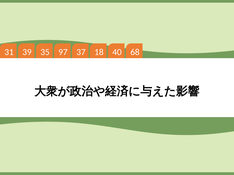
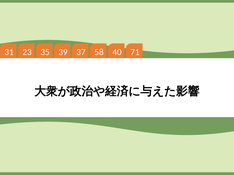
39: 39 -> 23
97: 97 -> 39
18: 18 -> 58
68: 68 -> 71
